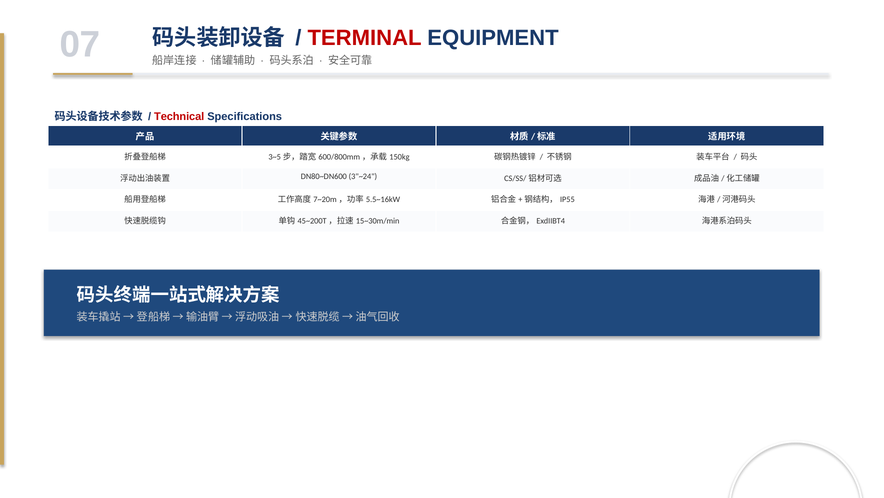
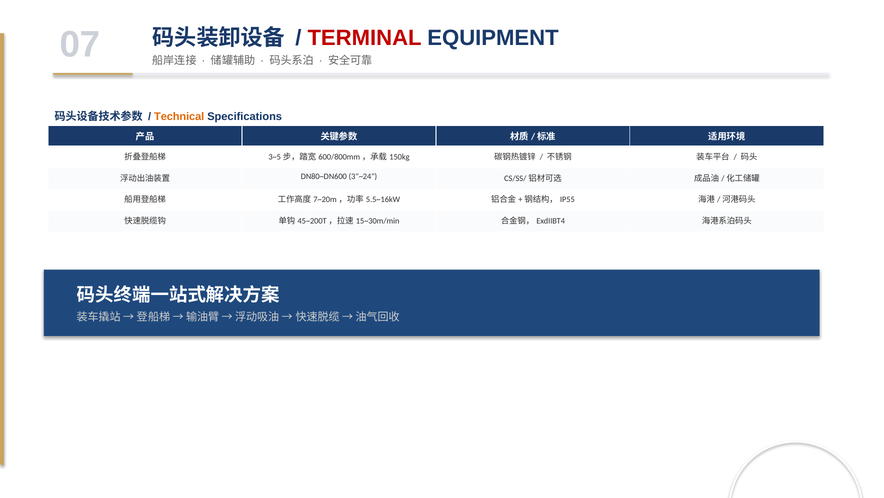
Technical colour: red -> orange
